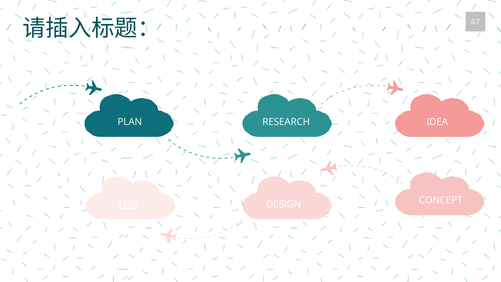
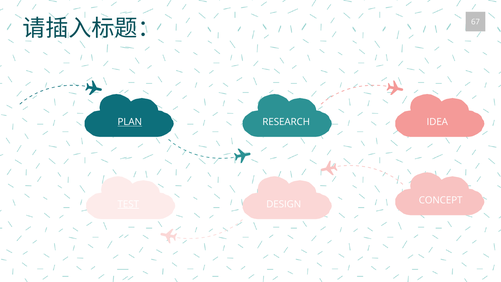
PLAN underline: none -> present
